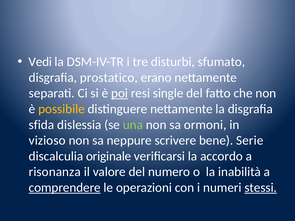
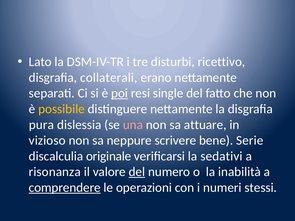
Vedi: Vedi -> Lato
sfumato: sfumato -> ricettivo
prostatico: prostatico -> collaterali
sfida: sfida -> pura
una colour: light green -> pink
ormoni: ormoni -> attuare
accordo: accordo -> sedativi
del at (137, 172) underline: none -> present
stessi underline: present -> none
